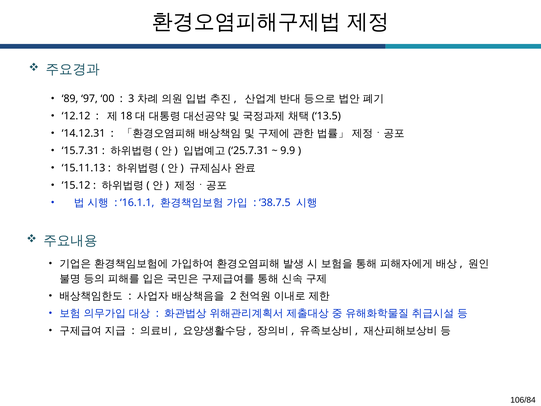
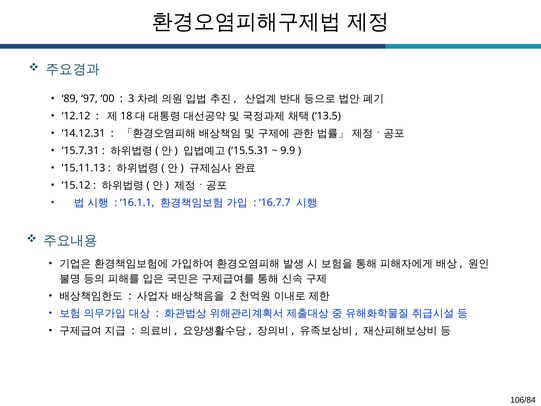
25.7.31: 25.7.31 -> 15.5.31
38.7.5: 38.7.5 -> 16.7.7
